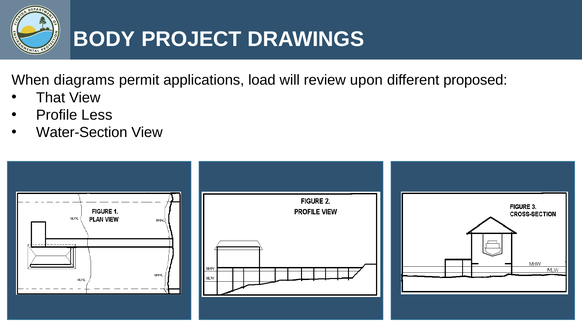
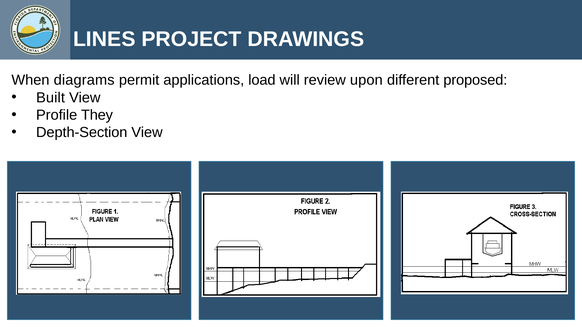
BODY: BODY -> LINES
That: That -> Built
Less: Less -> They
Water-Section: Water-Section -> Depth-Section
